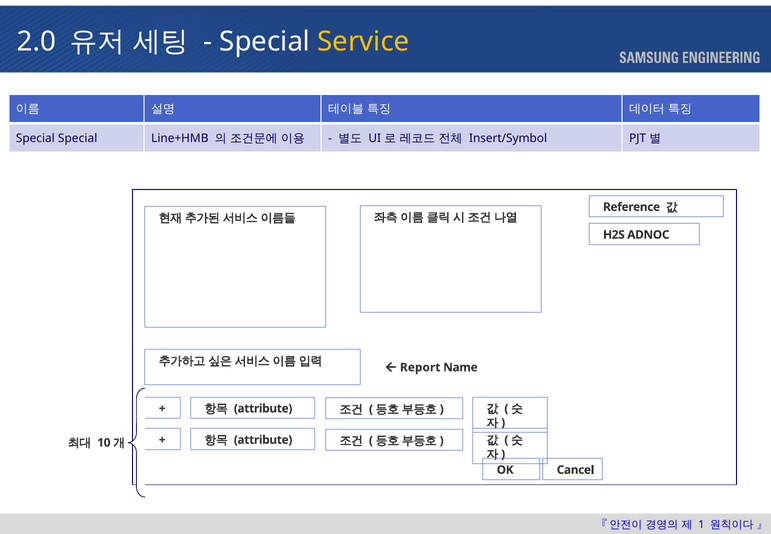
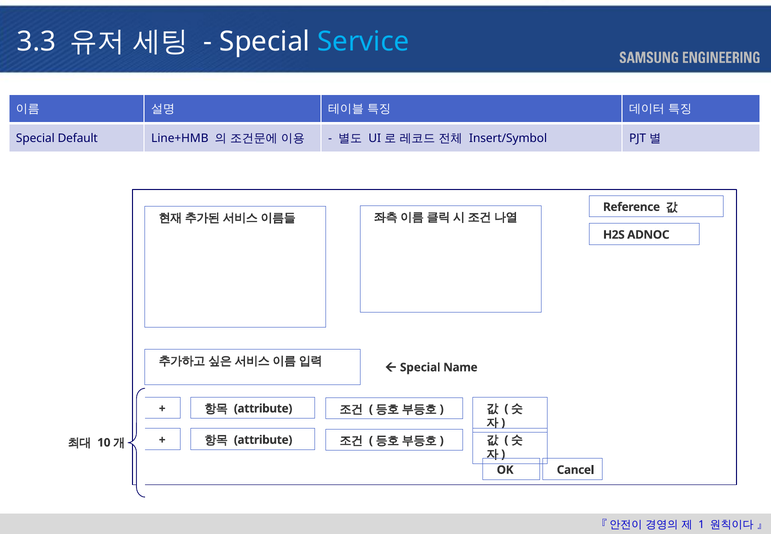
2.0: 2.0 -> 3.3
Service colour: yellow -> light blue
Special Special: Special -> Default
Report at (420, 367): Report -> Special
